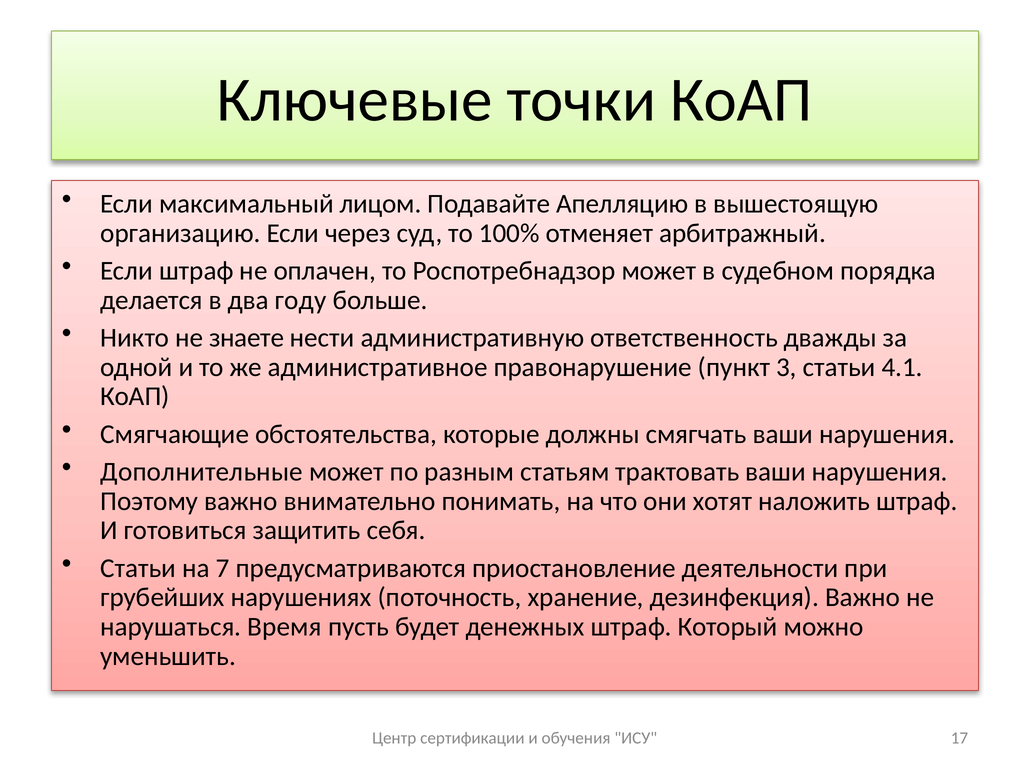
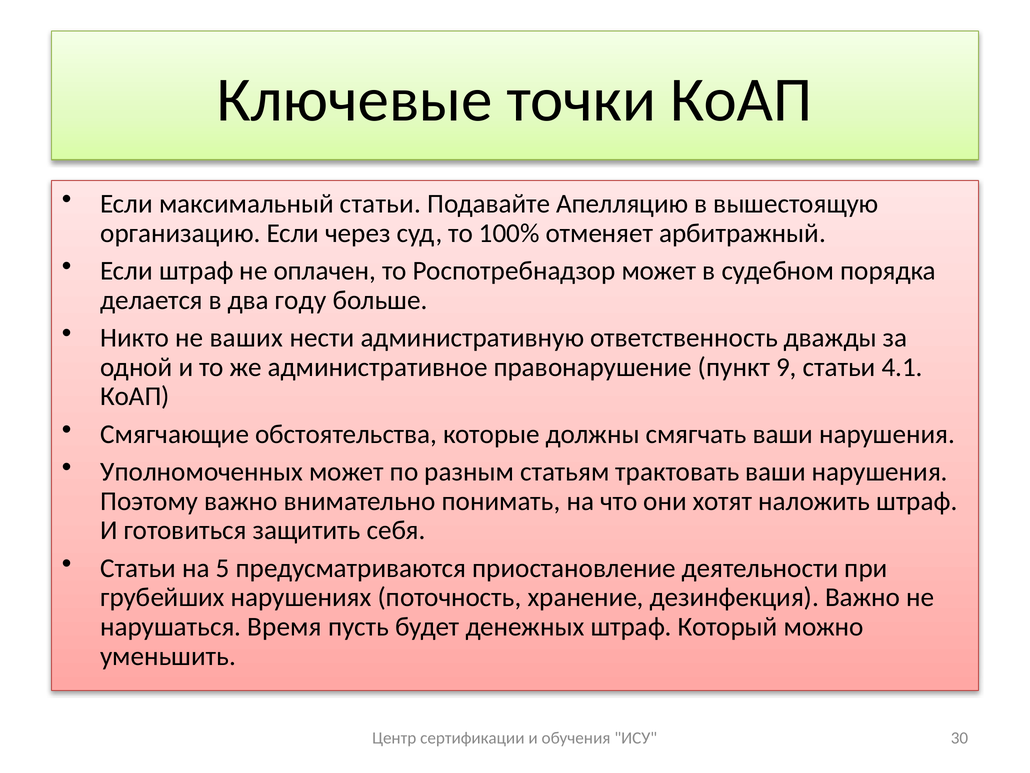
максимальный лицом: лицом -> статьи
знаете: знаете -> ваших
3: 3 -> 9
Дополнительные: Дополнительные -> Уполномоченных
7: 7 -> 5
17: 17 -> 30
